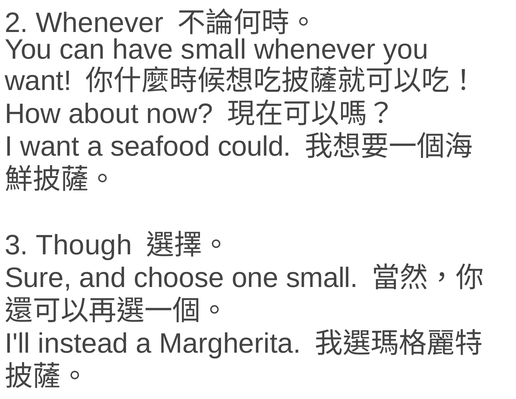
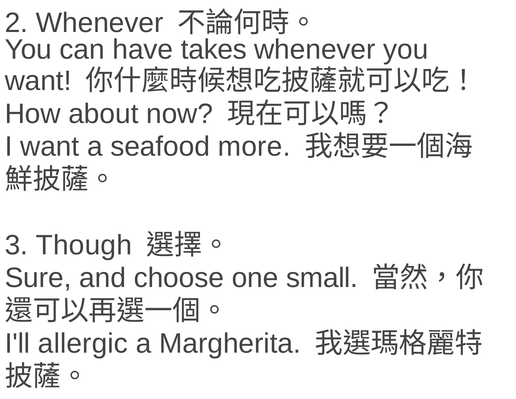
have small: small -> takes
could: could -> more
instead: instead -> allergic
